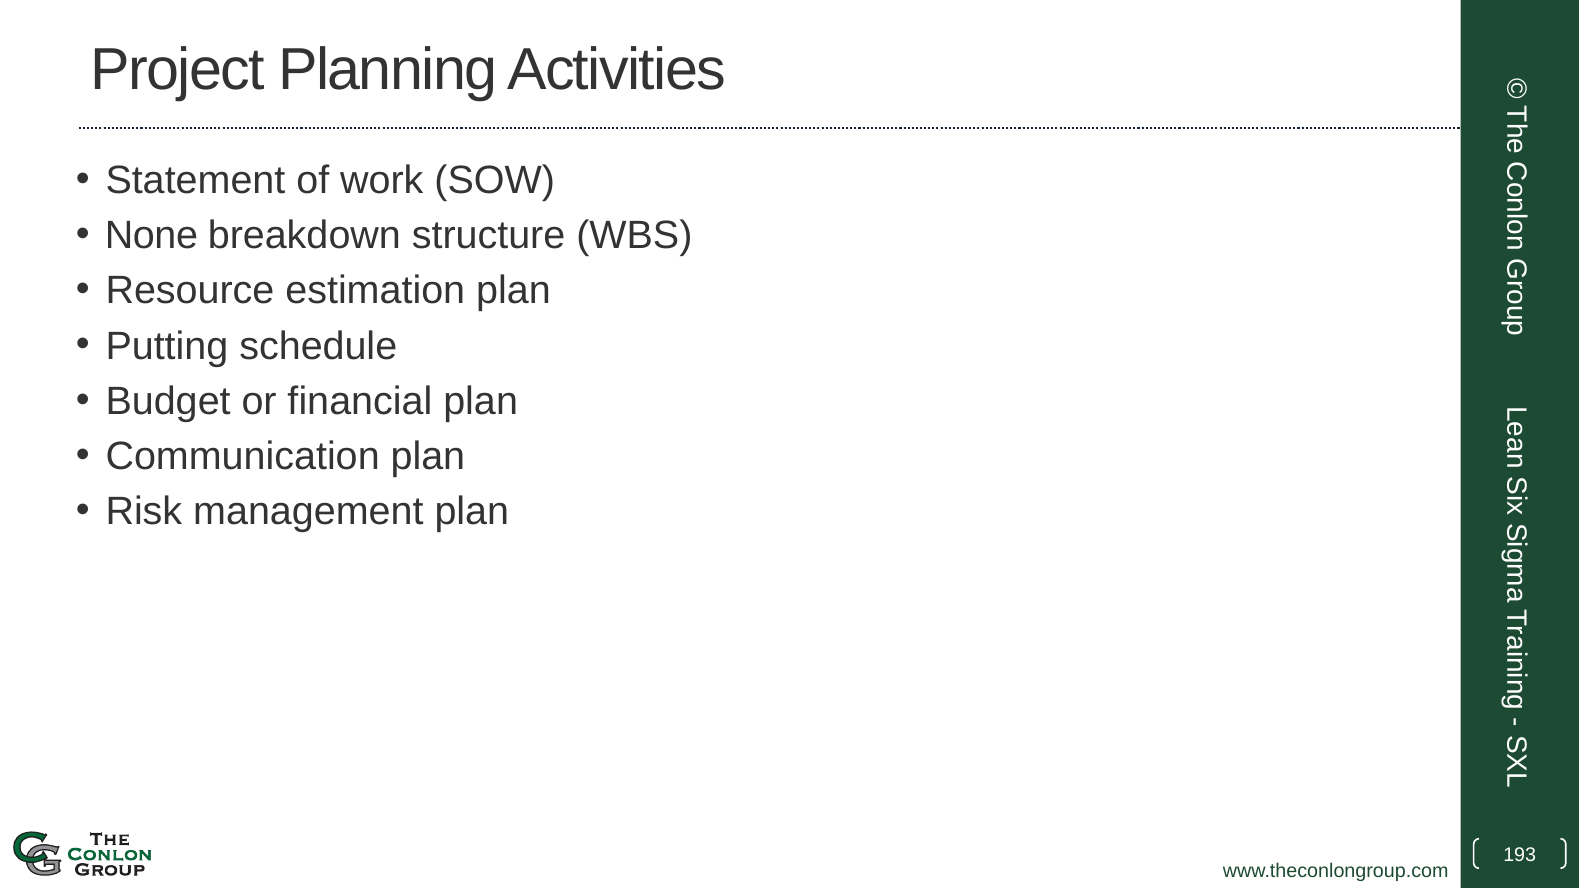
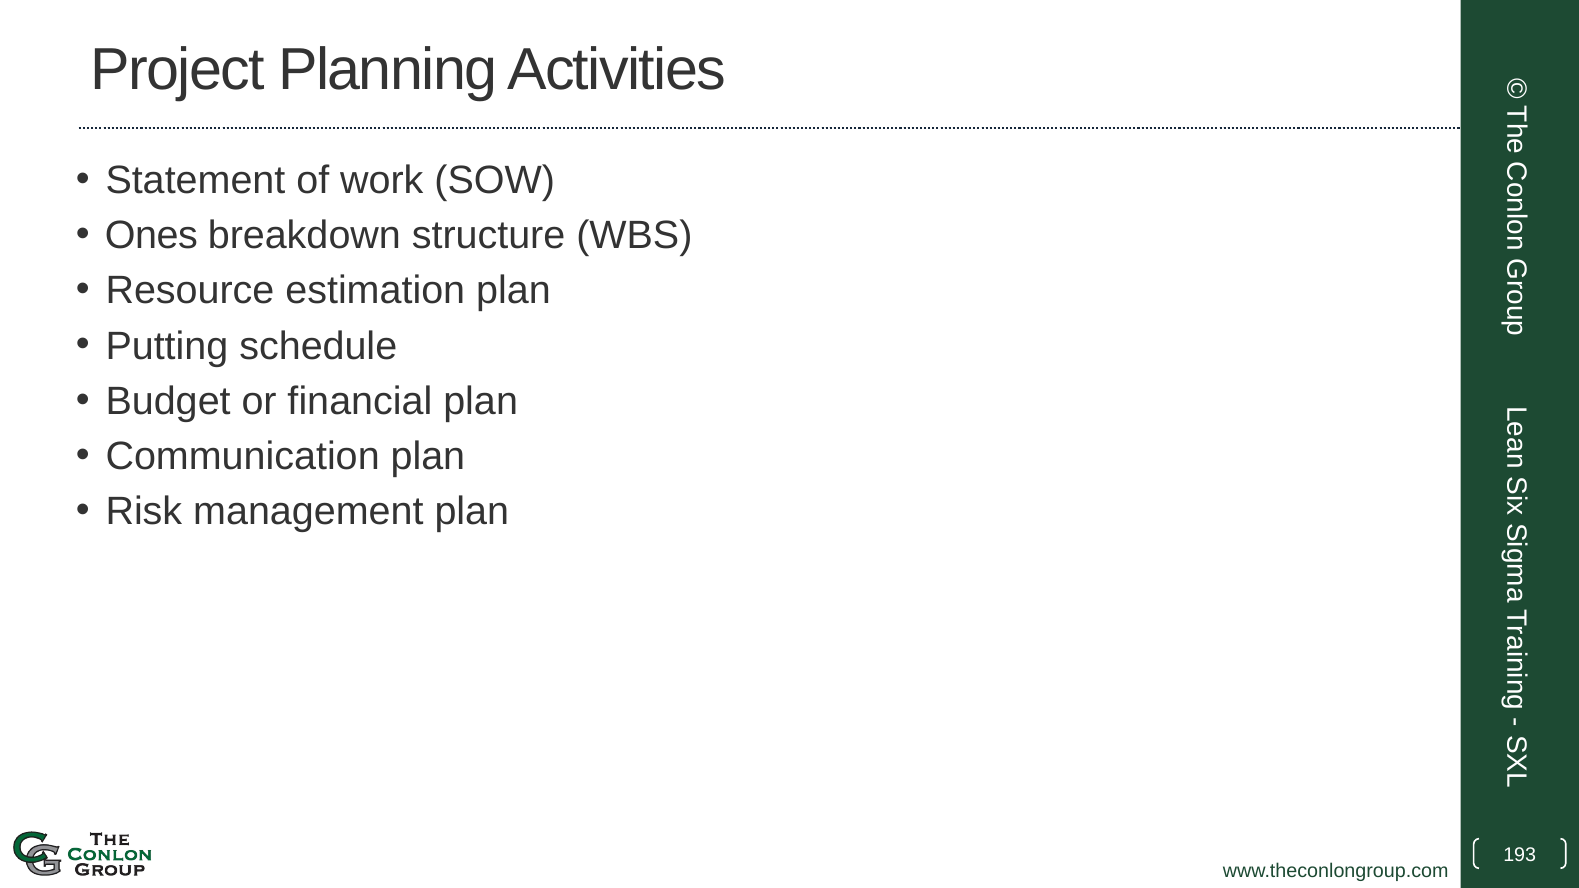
None: None -> Ones
